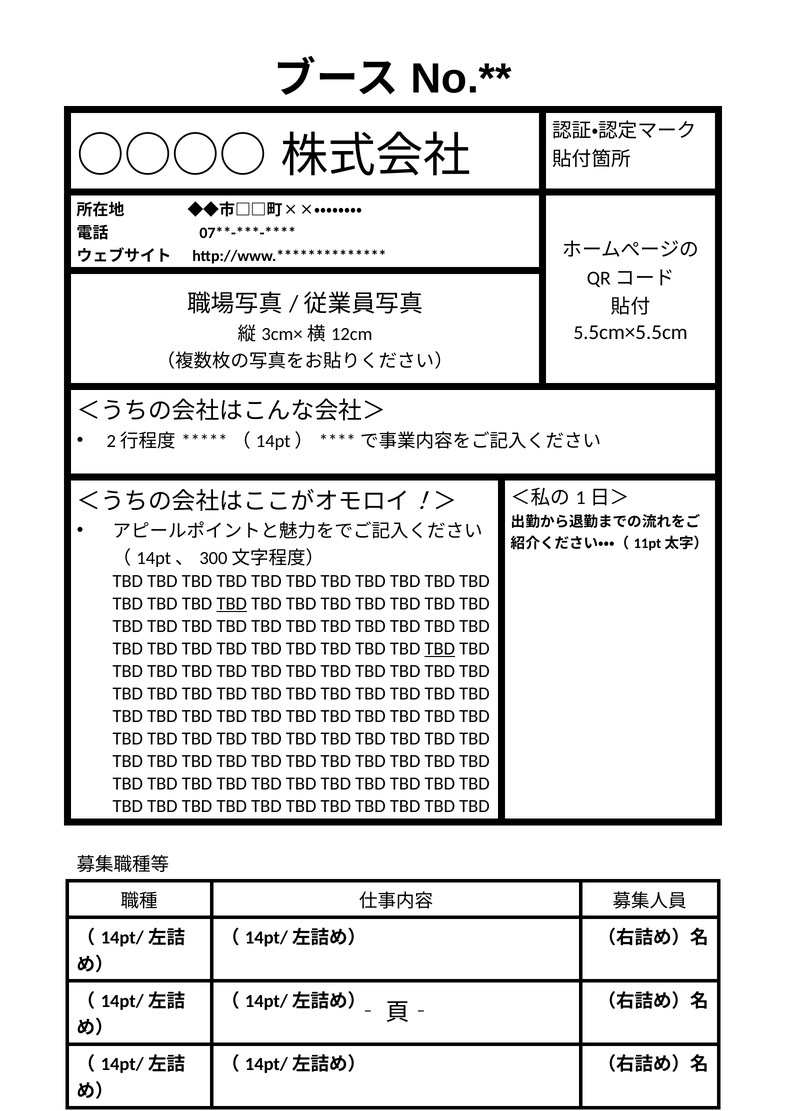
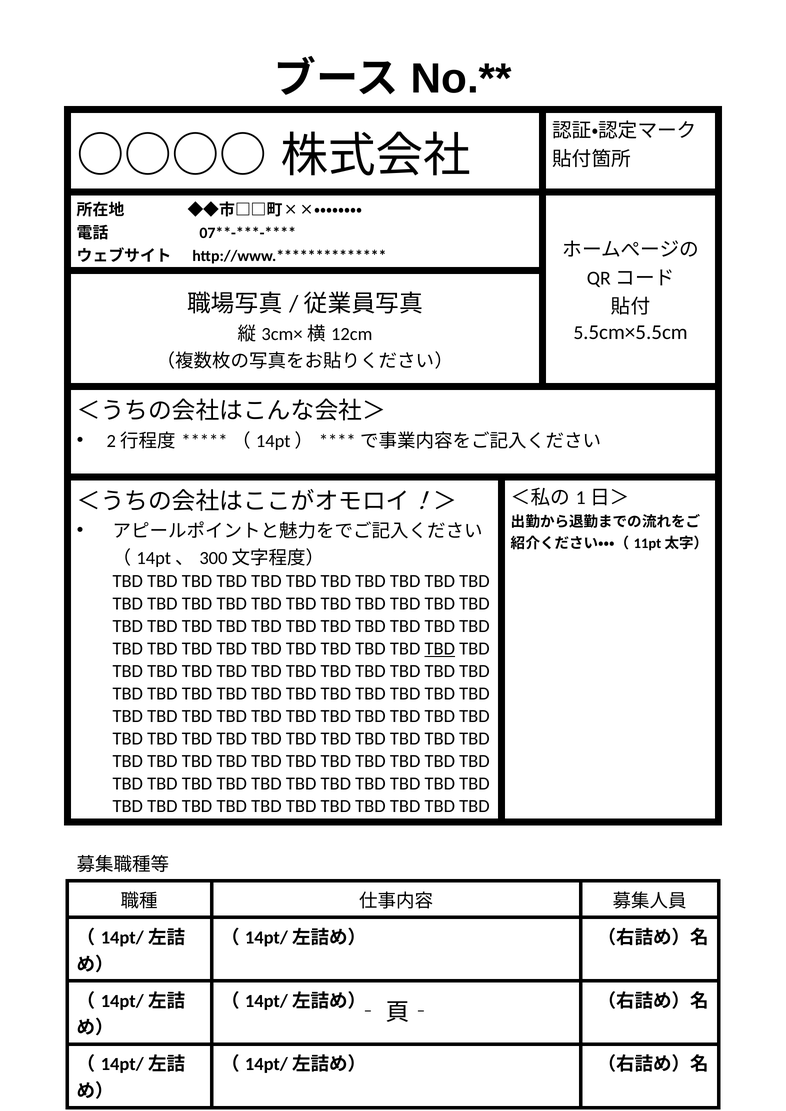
TBD at (232, 604) underline: present -> none
